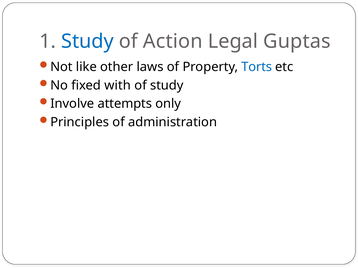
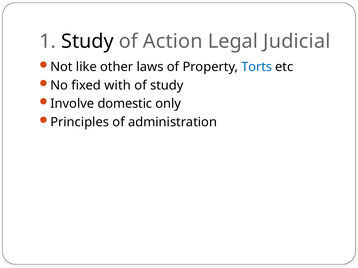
Study at (87, 41) colour: blue -> black
Guptas: Guptas -> Judicial
attempts: attempts -> domestic
